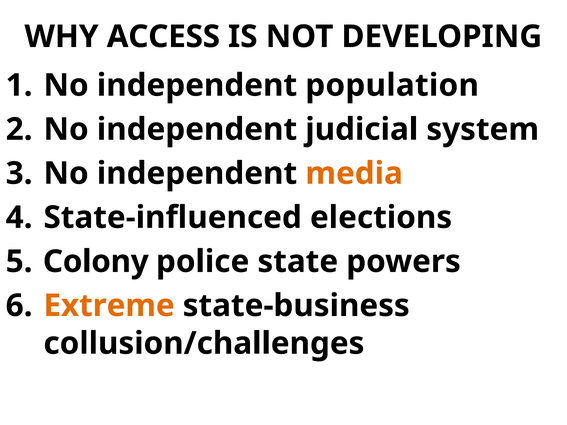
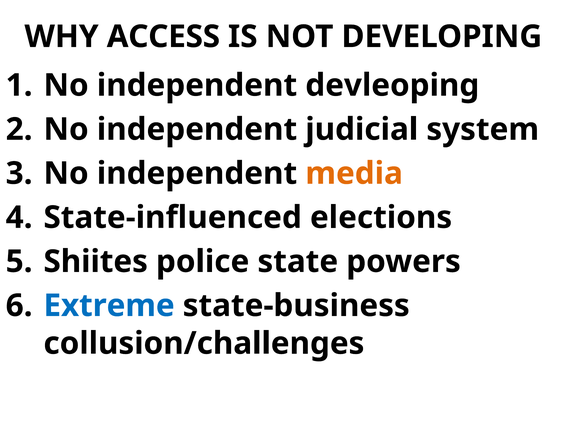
population: population -> devleoping
Colony: Colony -> Shiites
Extreme colour: orange -> blue
